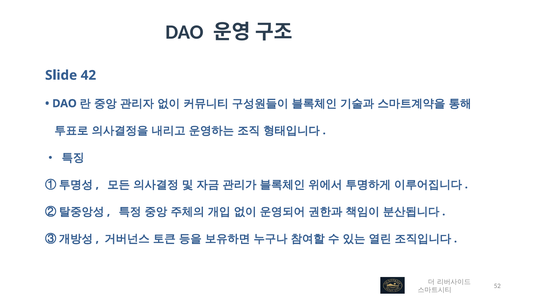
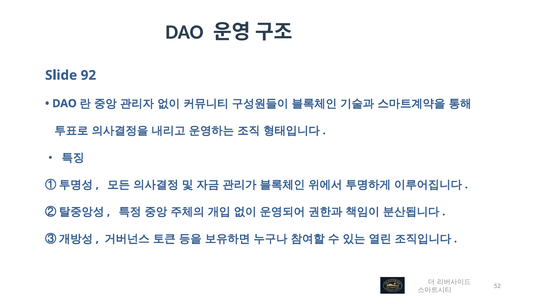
42: 42 -> 92
